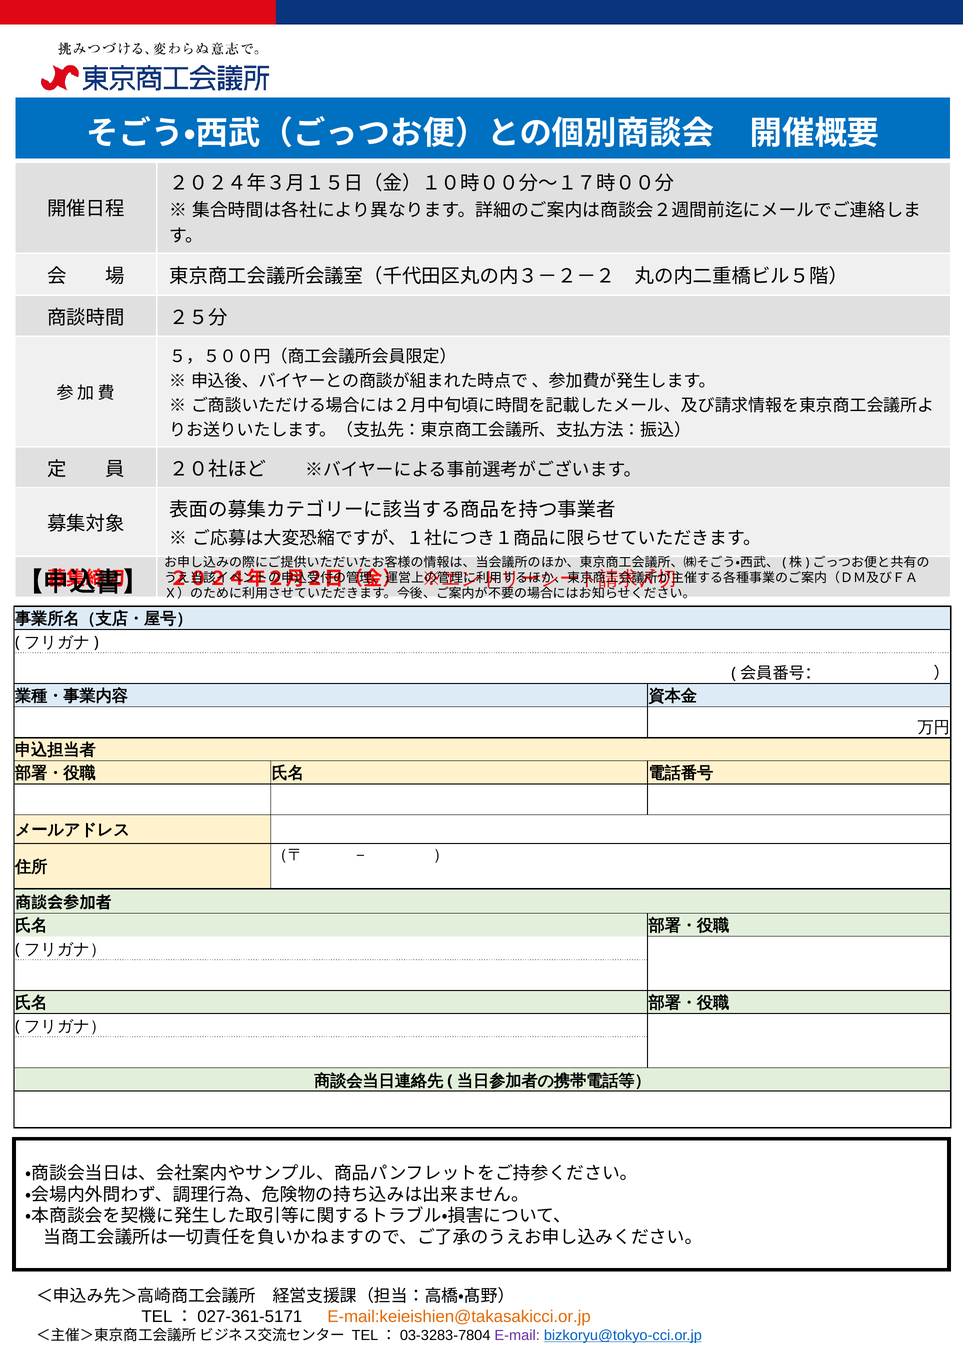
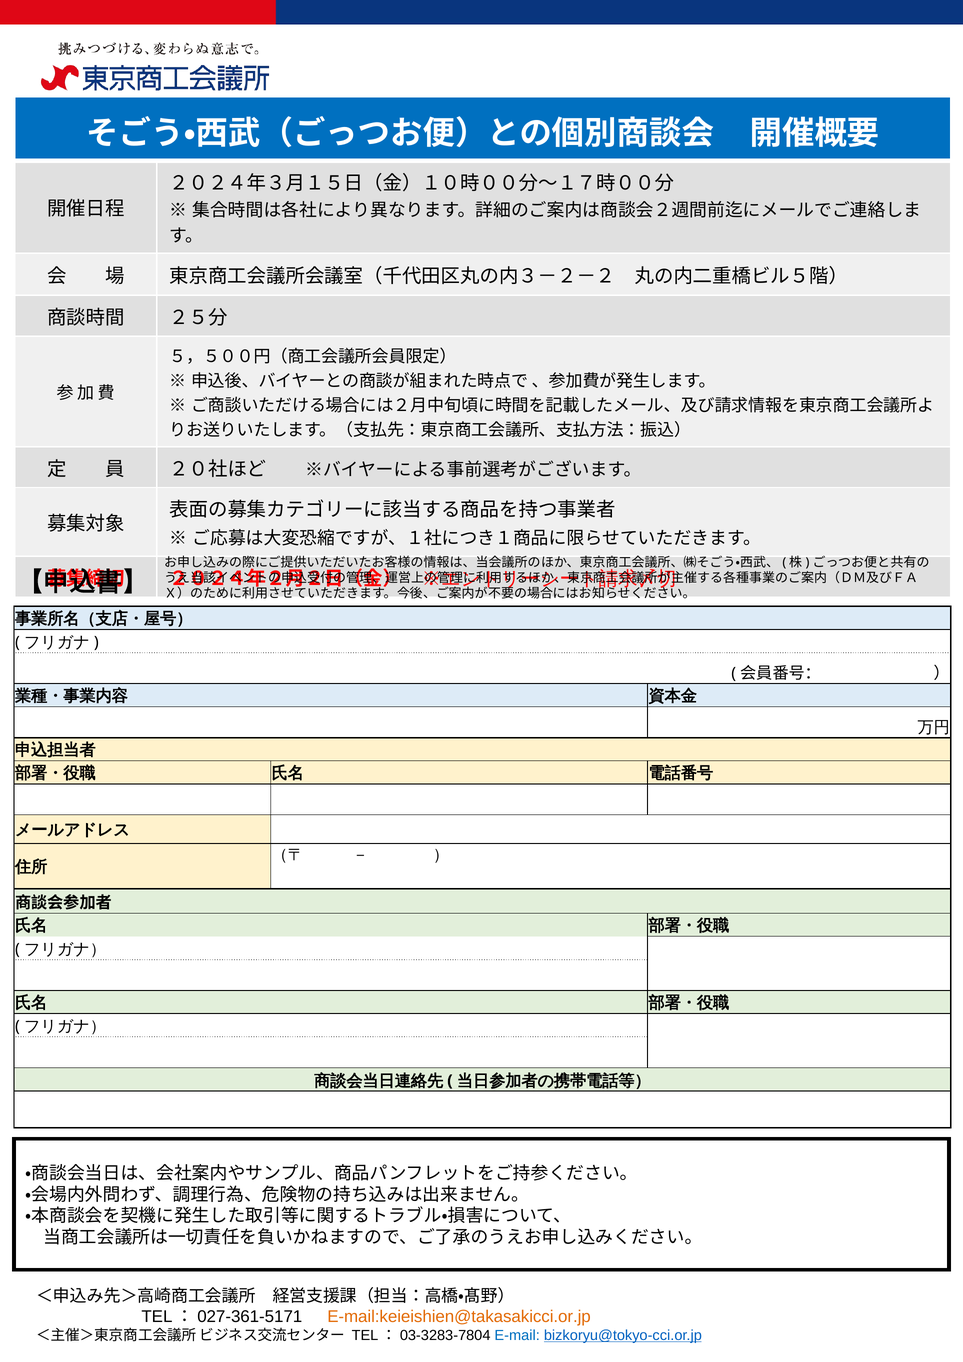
E-mail colour: purple -> blue
